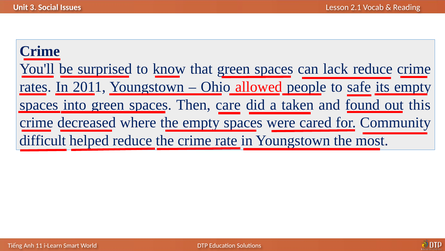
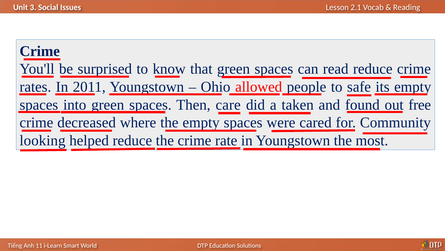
lack: lack -> read
this: this -> free
difficult: difficult -> looking
